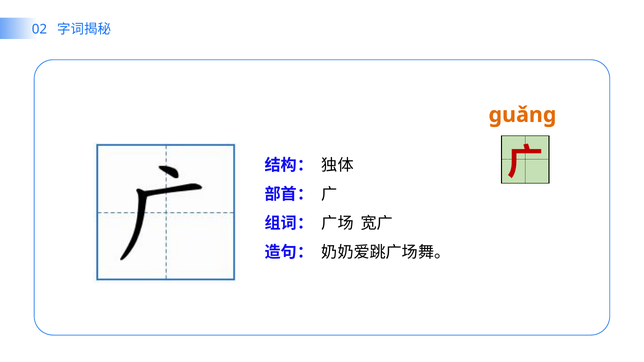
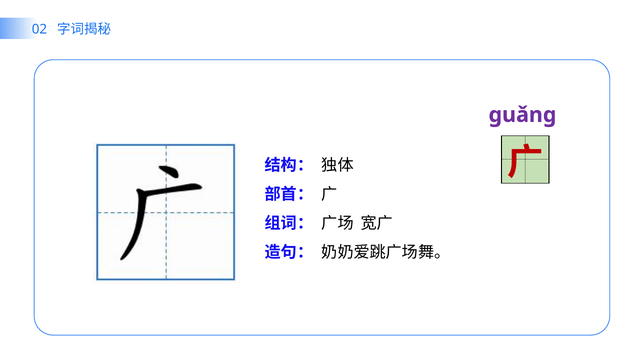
ɡuǎnɡ colour: orange -> purple
